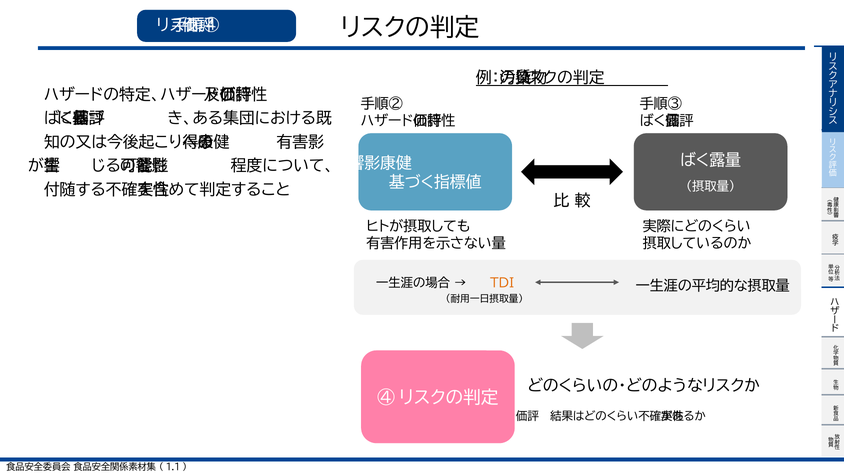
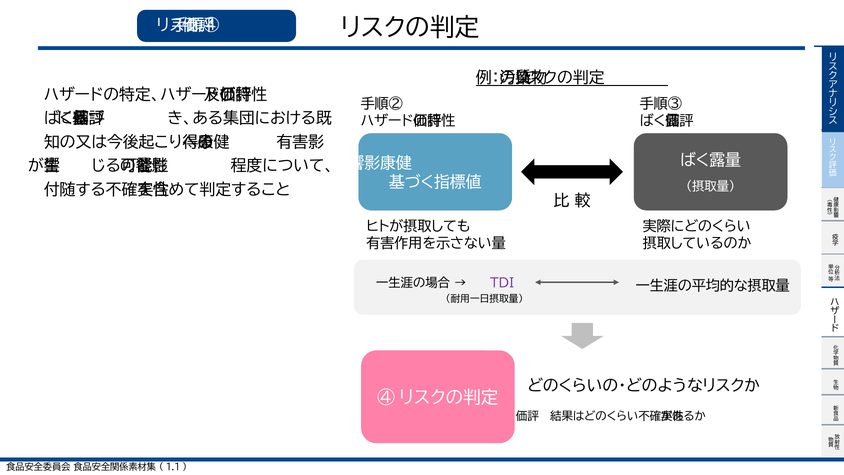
TDI colour: orange -> purple
